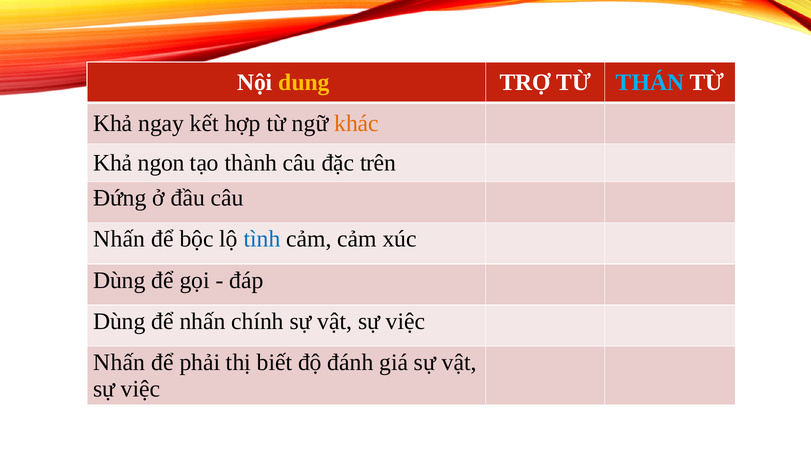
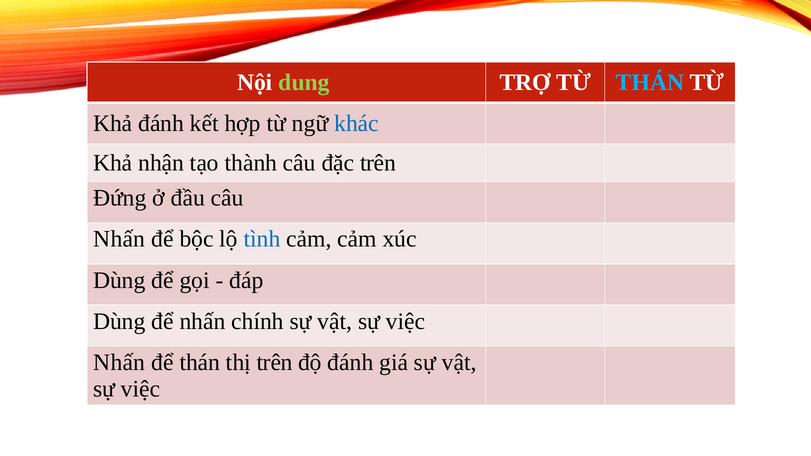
dung colour: yellow -> light green
Khả ngay: ngay -> đánh
khác colour: orange -> blue
ngon: ngon -> nhận
để phải: phải -> thán
thị biết: biết -> trên
